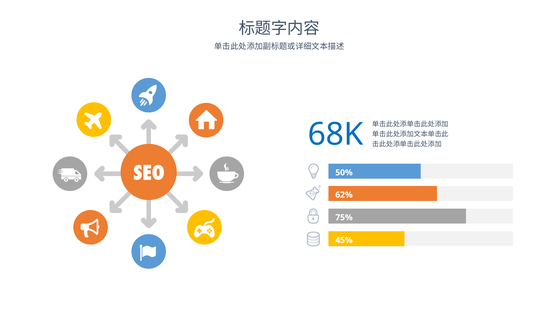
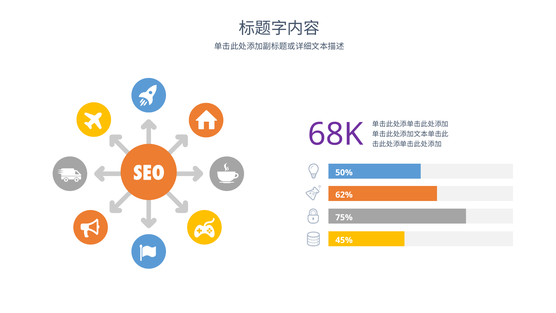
68K colour: blue -> purple
